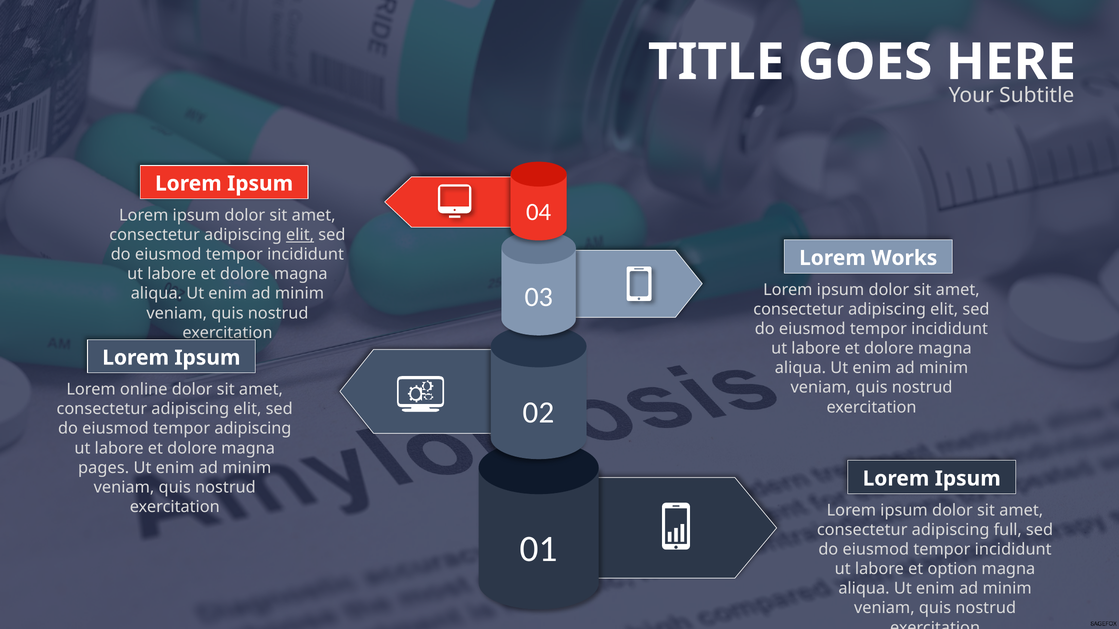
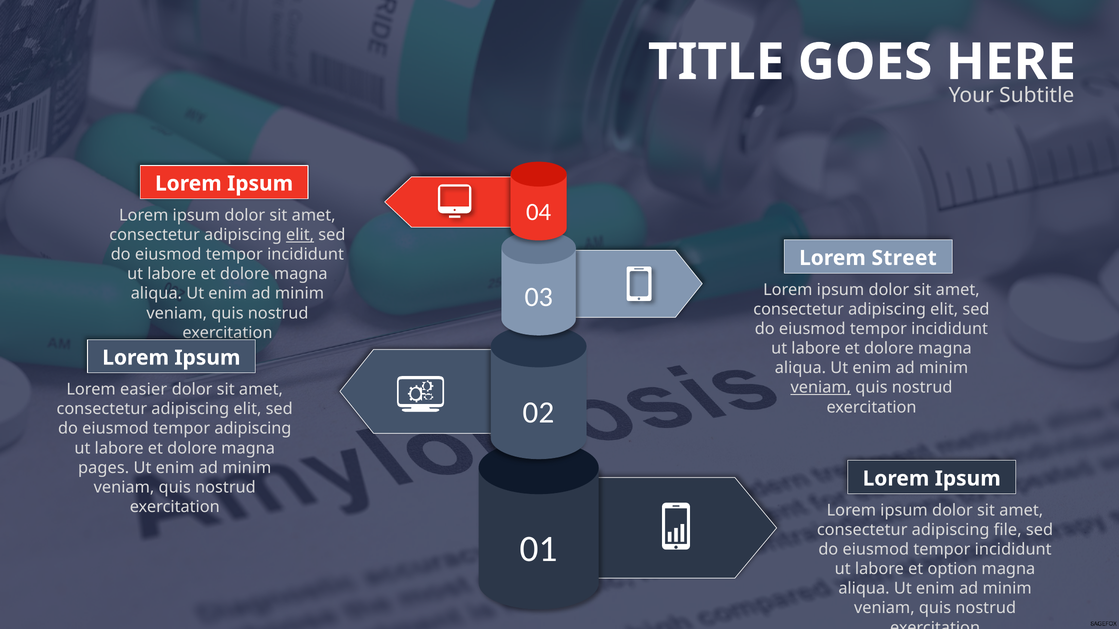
Works: Works -> Street
veniam at (821, 388) underline: none -> present
online: online -> easier
full: full -> file
